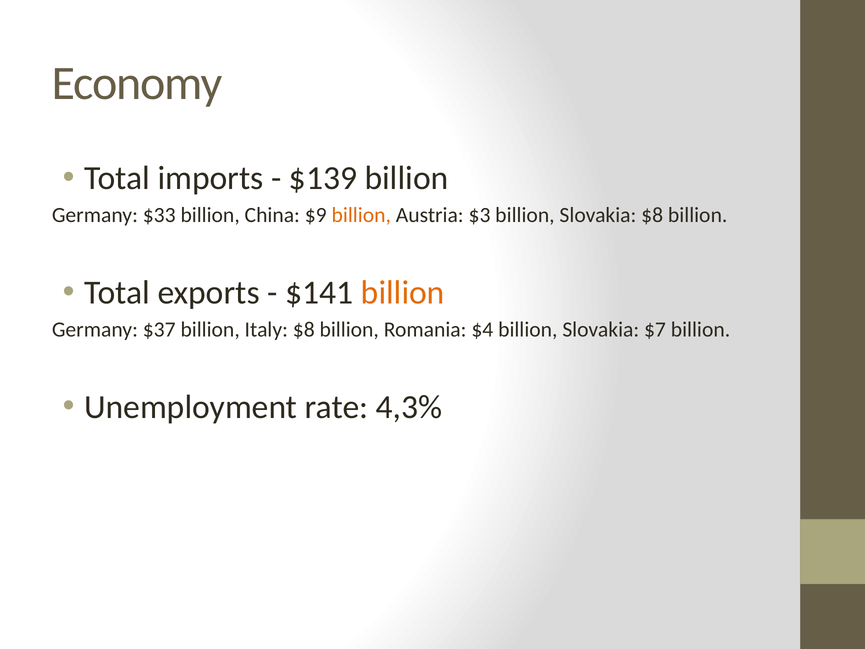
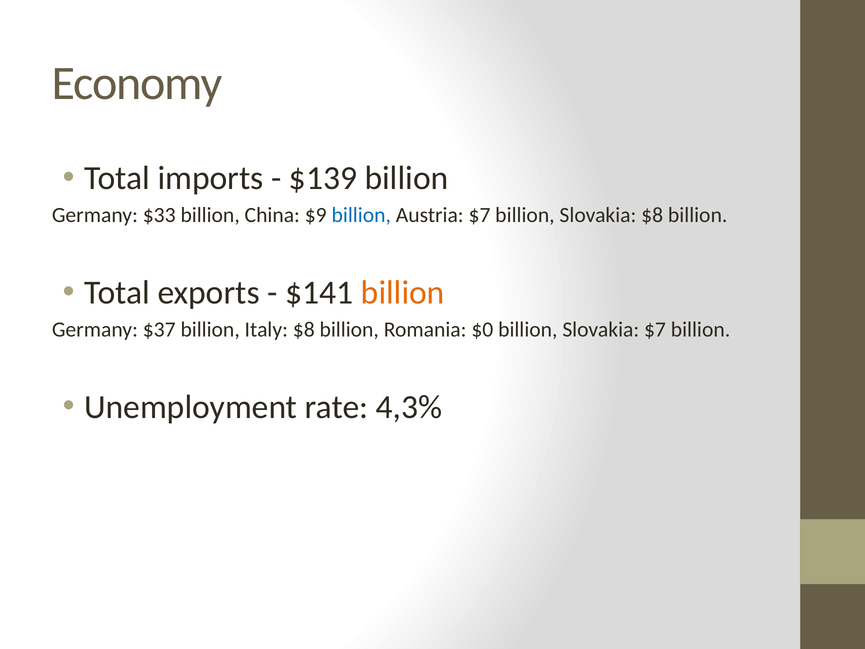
billion at (361, 215) colour: orange -> blue
Austria $3: $3 -> $7
$4: $4 -> $0
